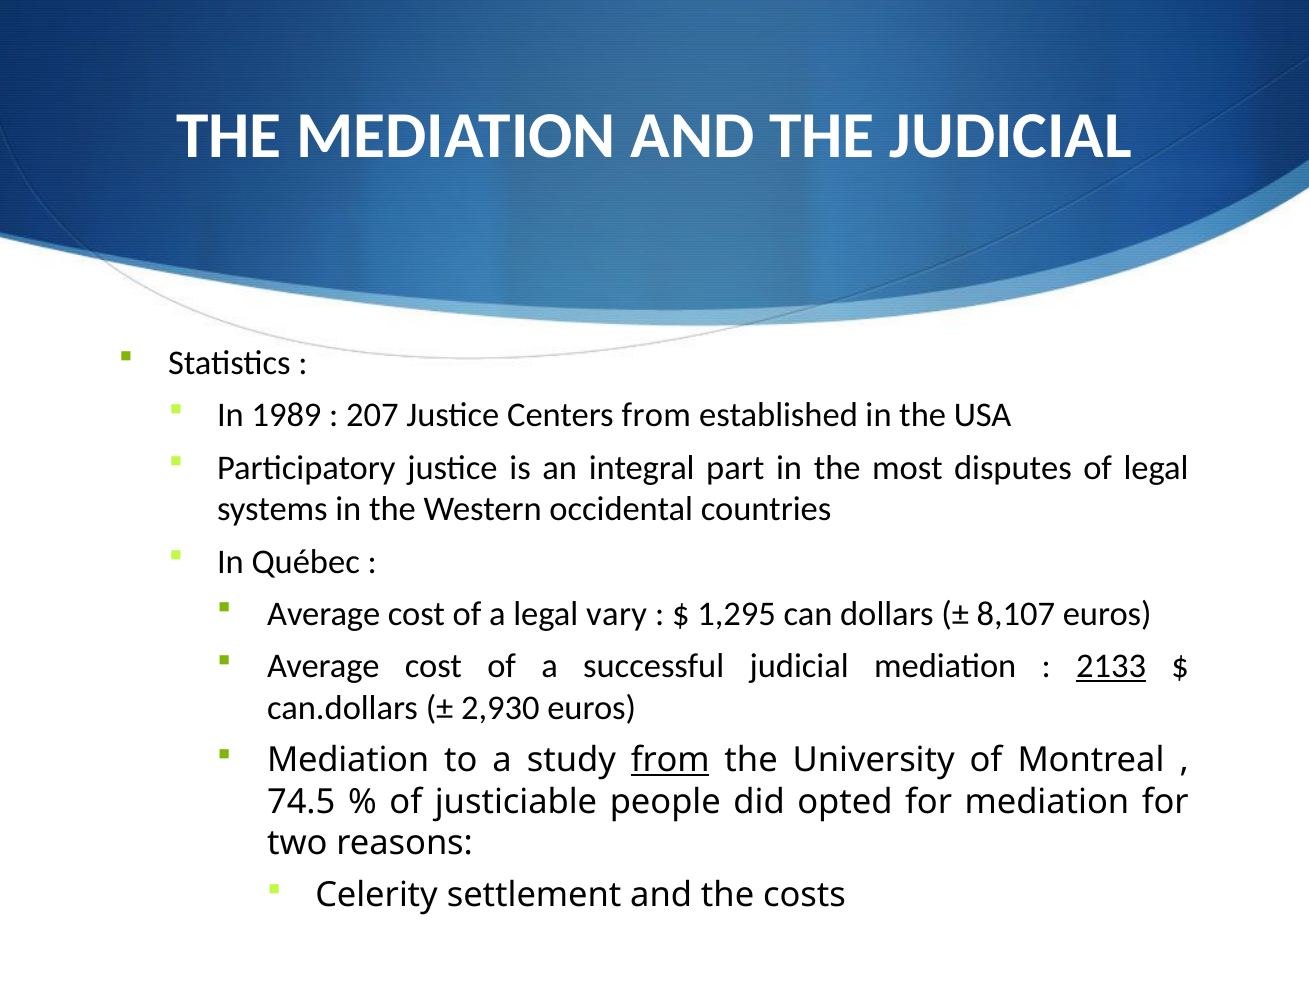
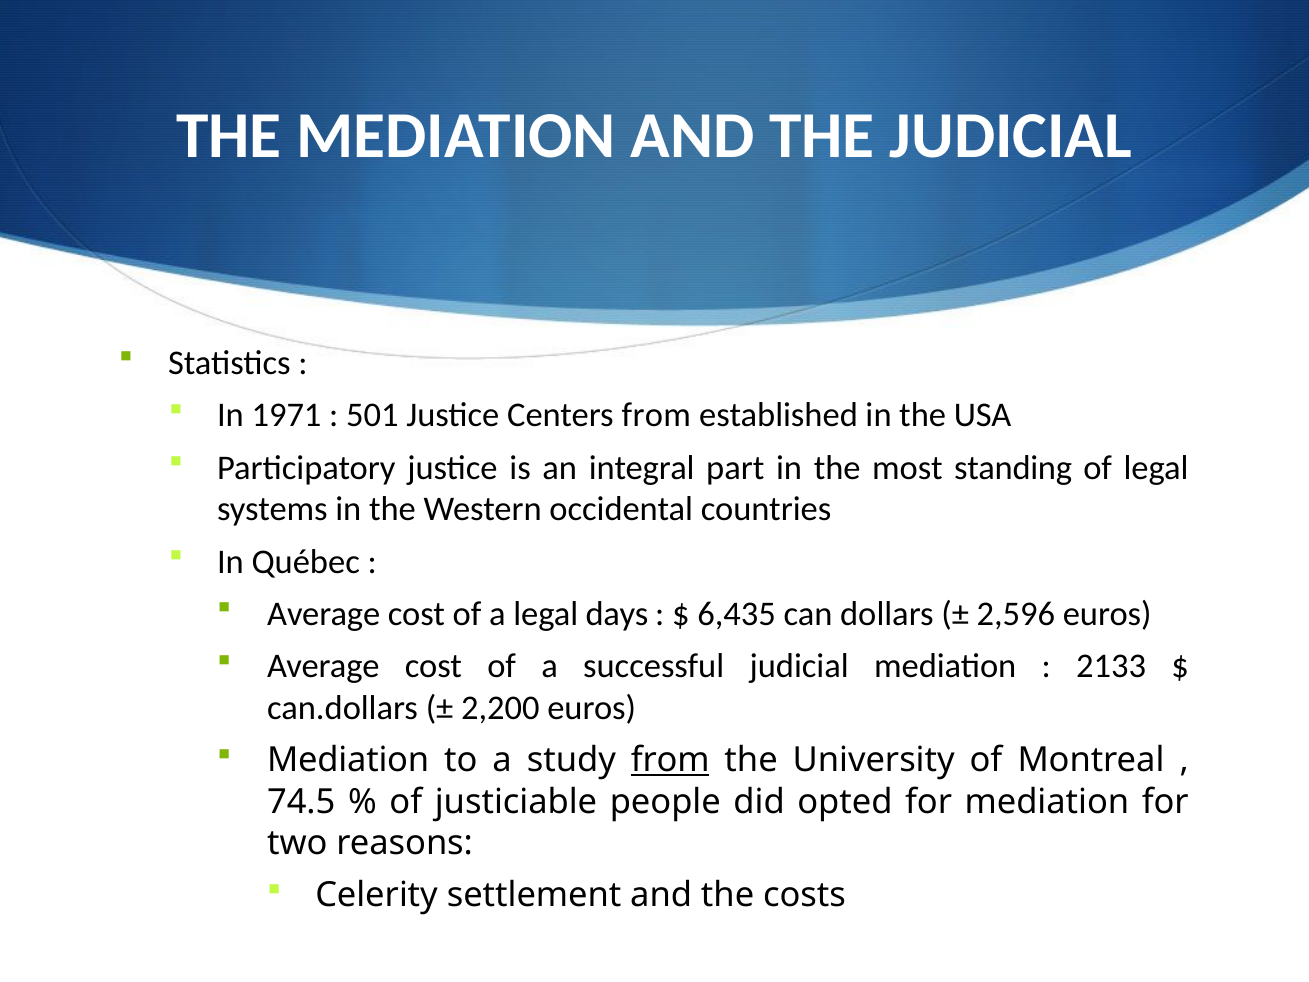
1989: 1989 -> 1971
207: 207 -> 501
disputes: disputes -> standing
vary: vary -> days
1,295: 1,295 -> 6,435
8,107: 8,107 -> 2,596
2133 underline: present -> none
2,930: 2,930 -> 2,200
